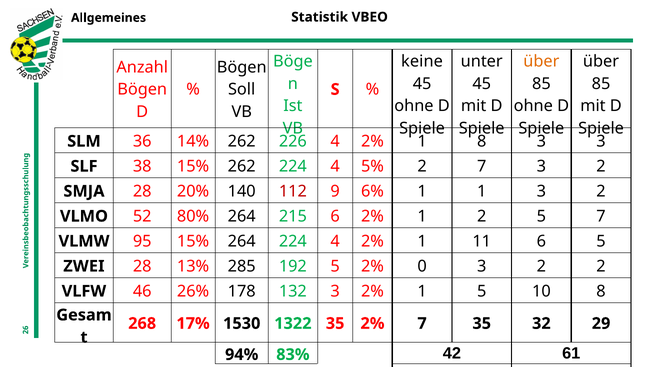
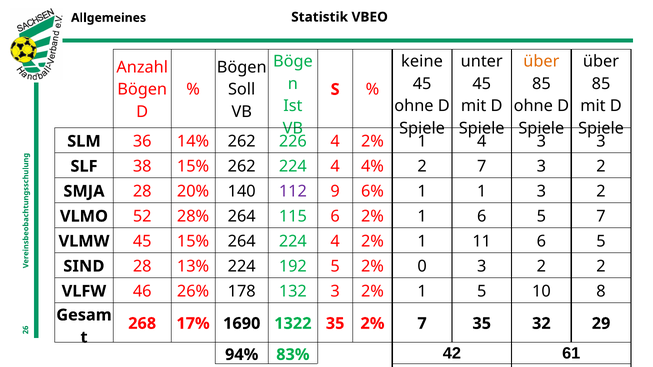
1 8: 8 -> 4
4 5%: 5% -> 4%
112 colour: red -> purple
80%: 80% -> 28%
215: 215 -> 115
1 2: 2 -> 6
VLMW 95: 95 -> 45
ZWEI: ZWEI -> SIND
13% 285: 285 -> 224
1530: 1530 -> 1690
